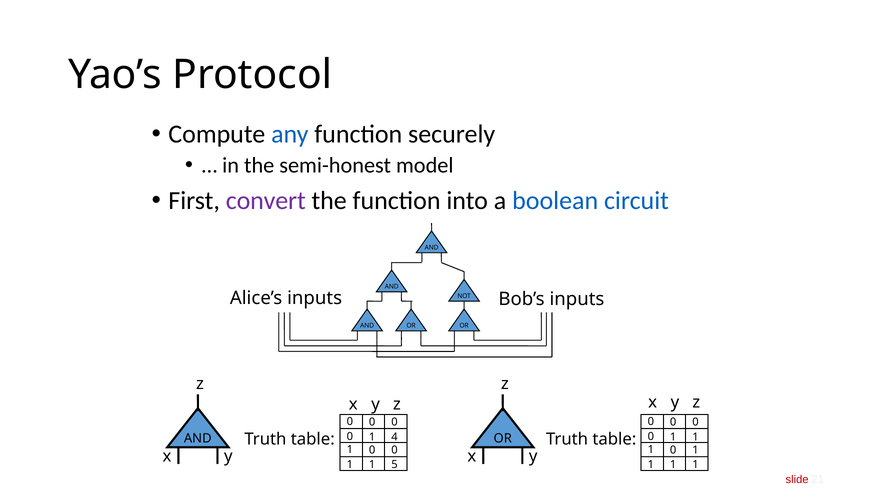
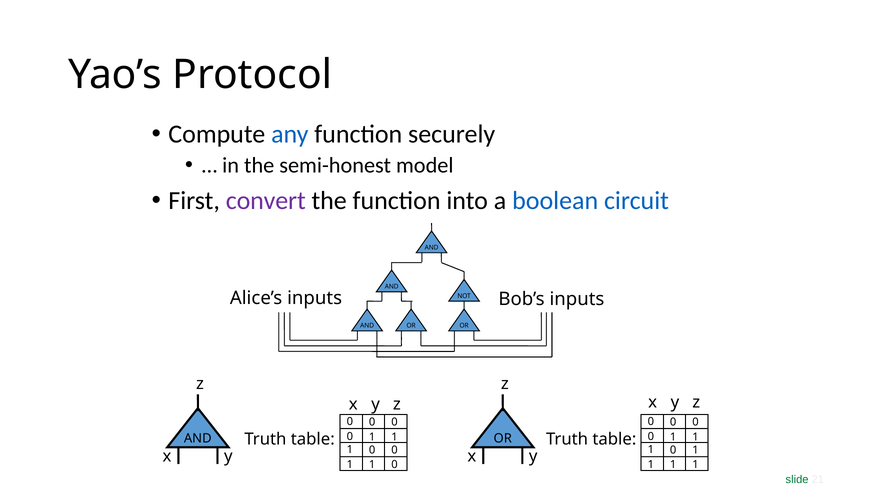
4 at (394, 437): 4 -> 1
5 at (394, 465): 5 -> 0
slide colour: red -> green
